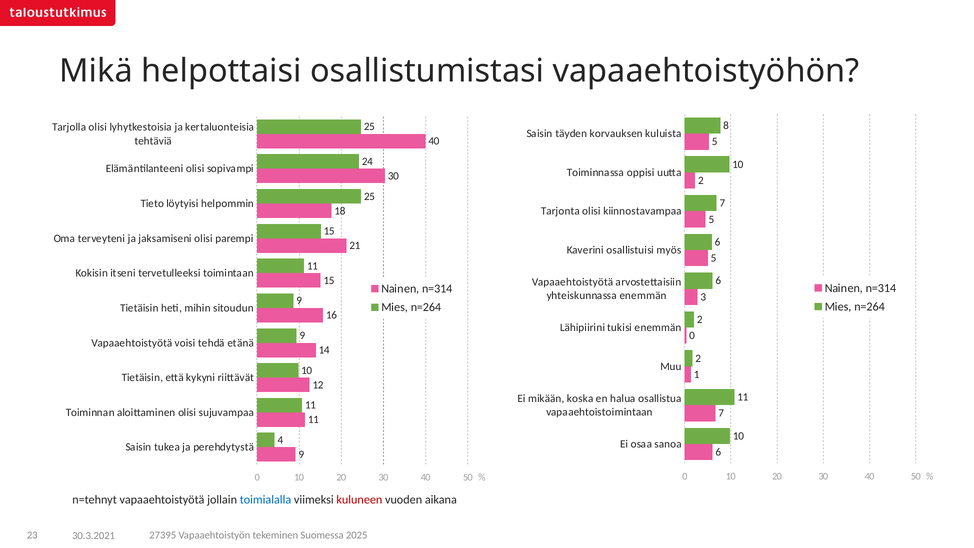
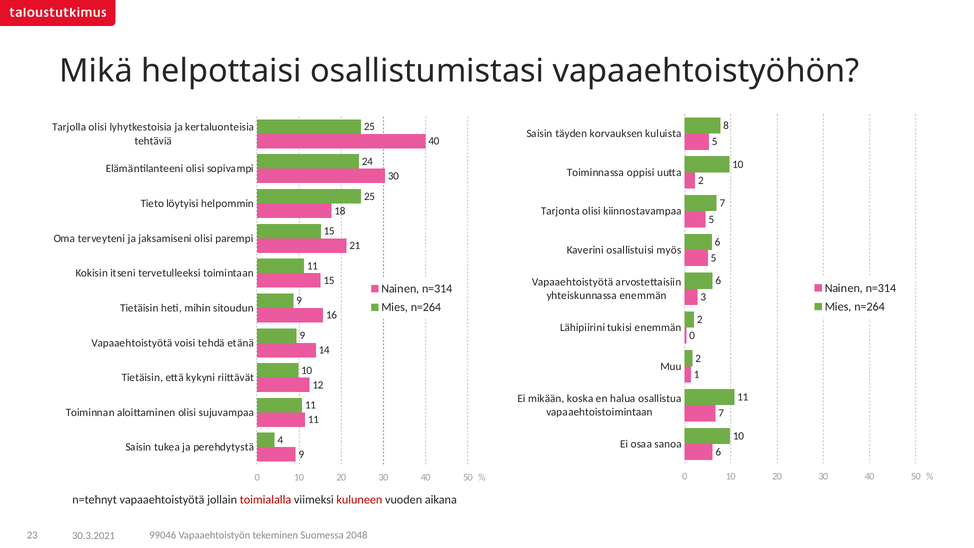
toimialalla colour: blue -> red
27395: 27395 -> 99046
2025: 2025 -> 2048
